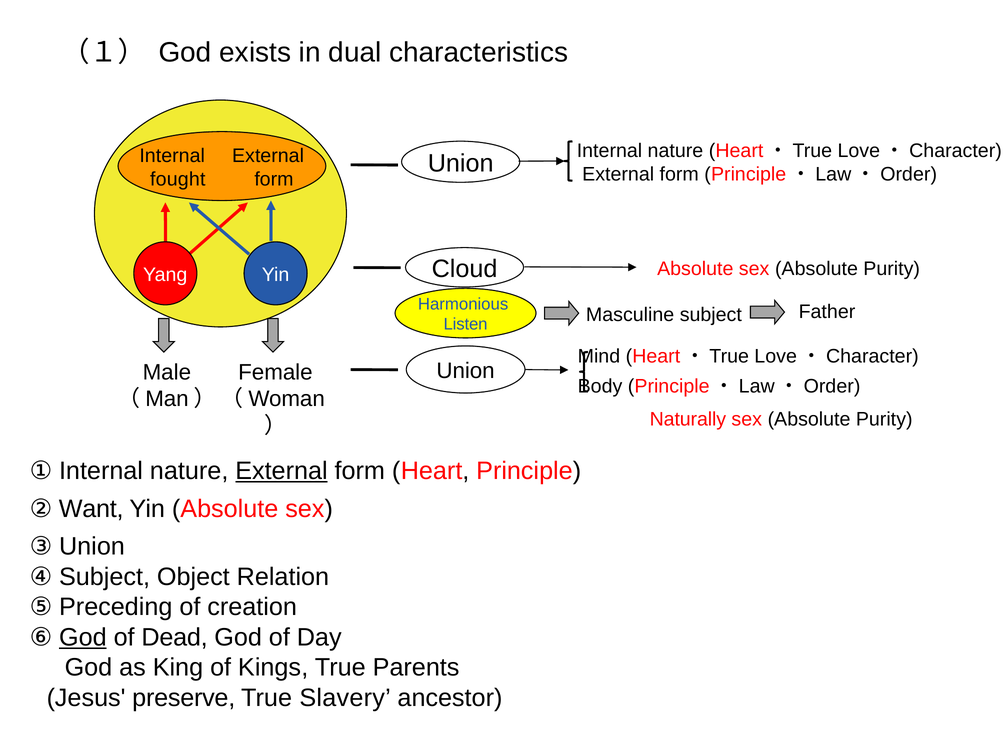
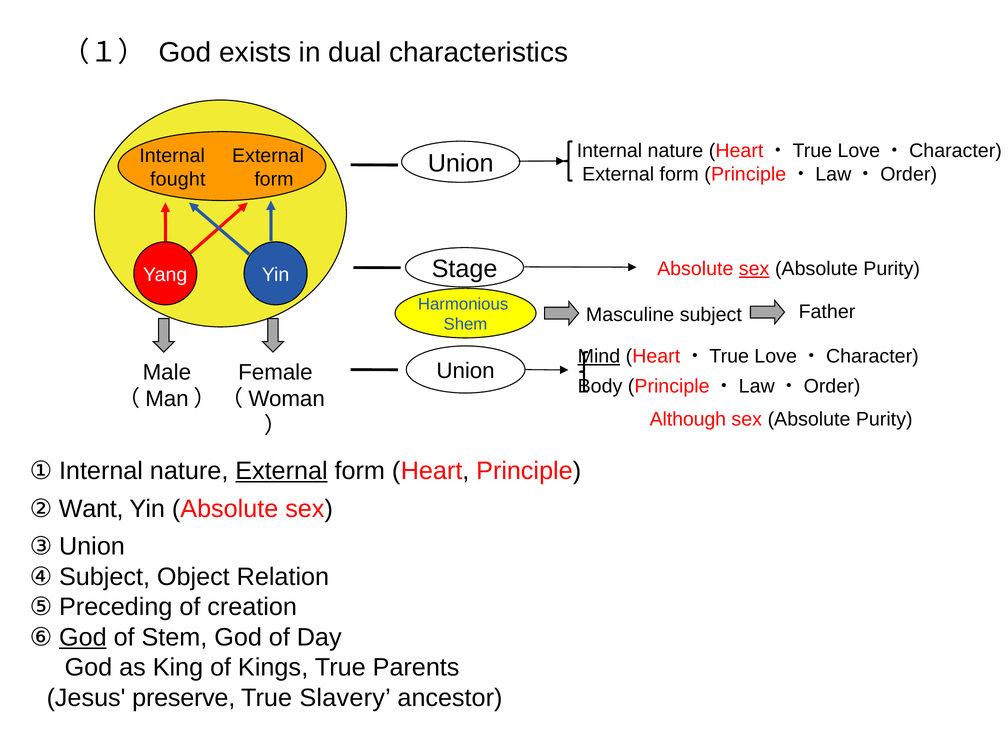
Cloud: Cloud -> Stage
sex at (754, 269) underline: none -> present
Listen: Listen -> Shem
Mind underline: none -> present
Naturally: Naturally -> Although
Dead: Dead -> Stem
